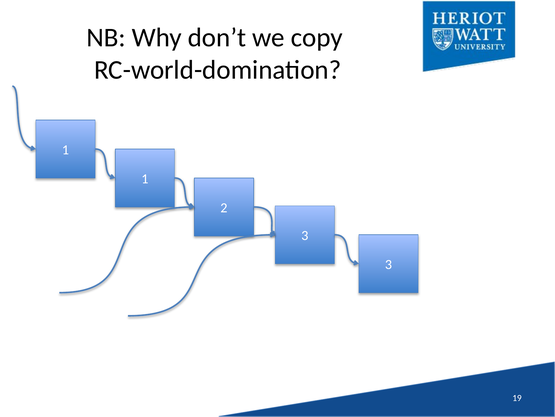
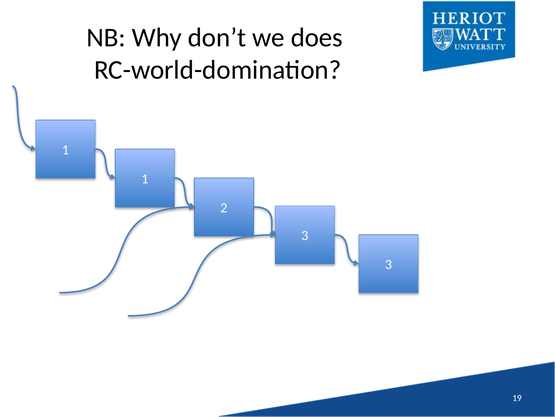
copy: copy -> does
